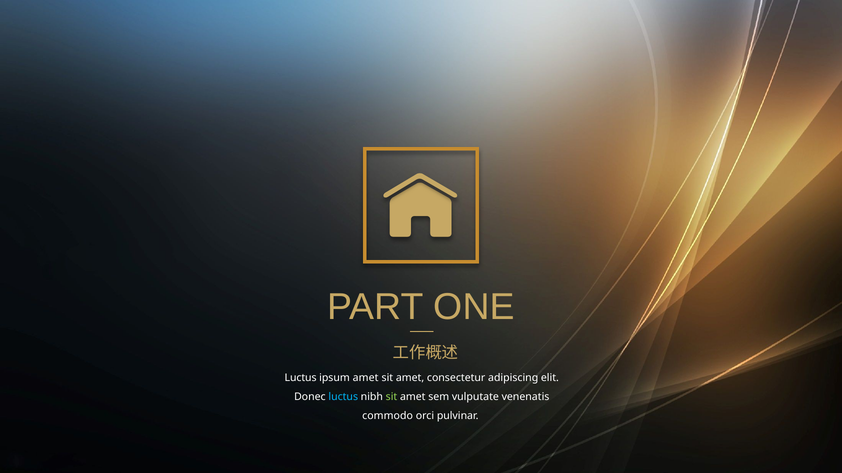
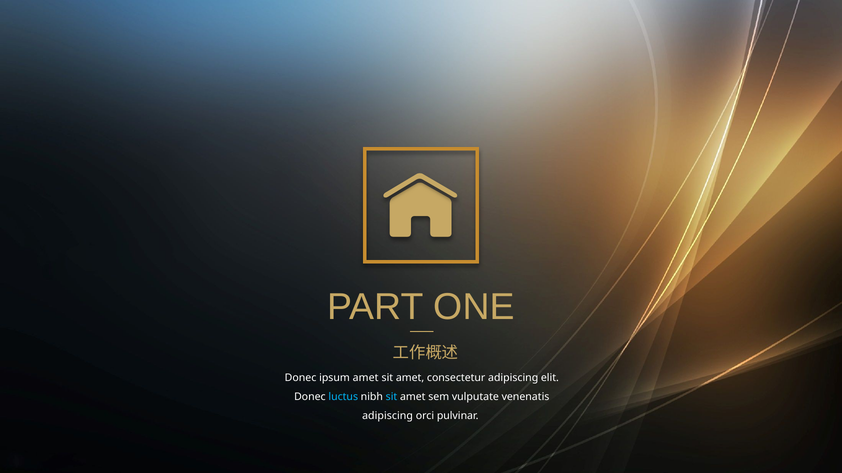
Luctus at (301, 378): Luctus -> Donec
sit at (391, 397) colour: light green -> light blue
commodo at (388, 416): commodo -> adipiscing
